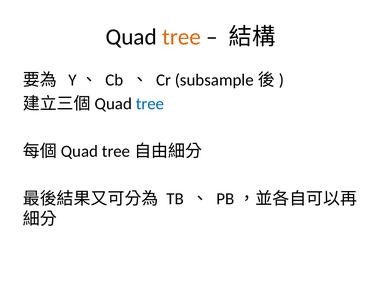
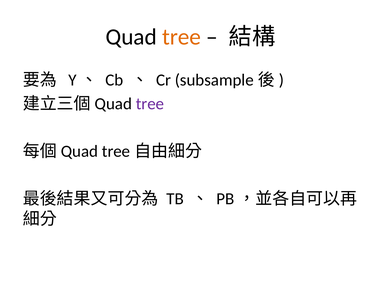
tree at (150, 104) colour: blue -> purple
